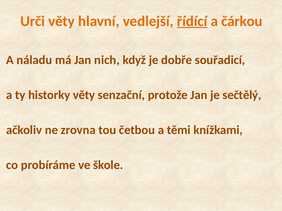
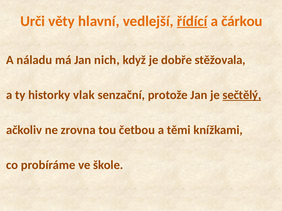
souřadicí: souřadicí -> stěžovala
historky věty: věty -> vlak
sečtělý underline: none -> present
